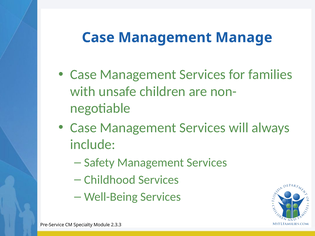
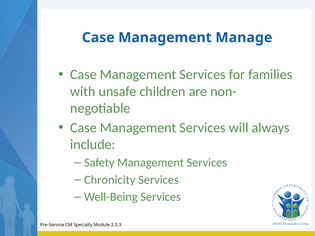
Childhood: Childhood -> Chronicity
